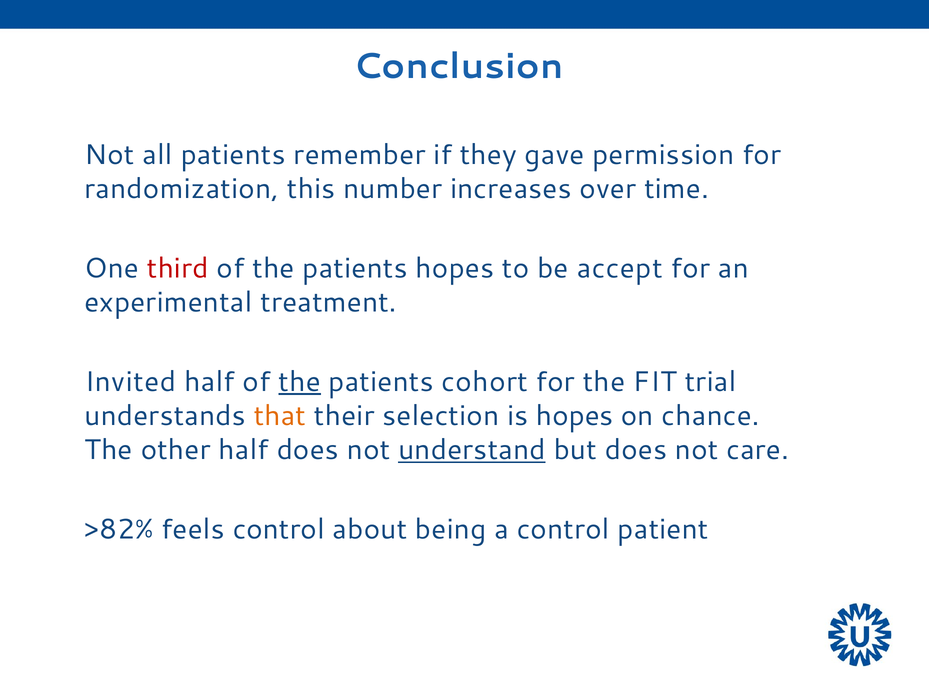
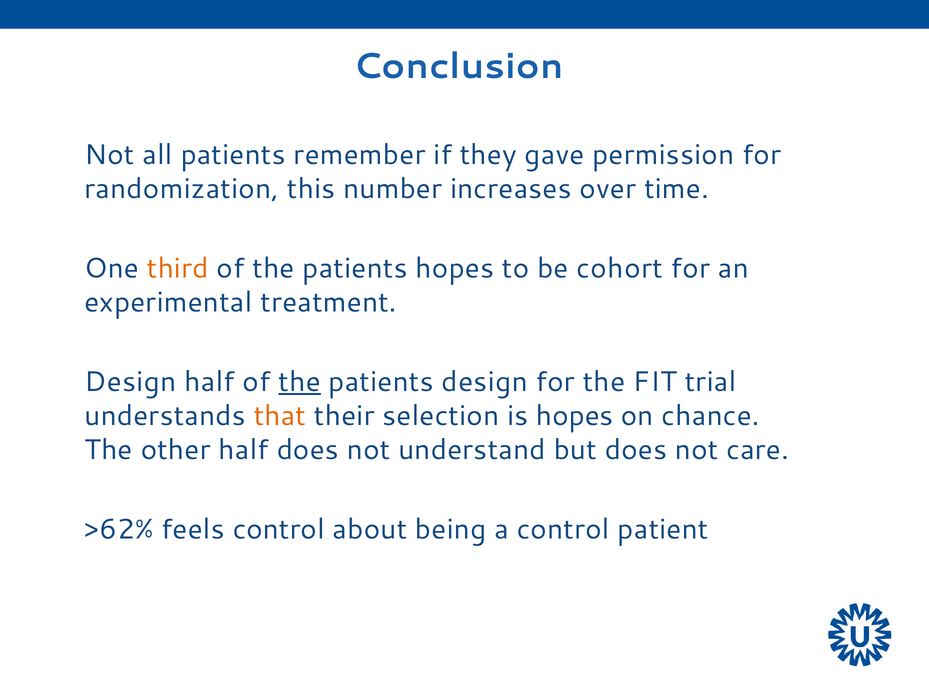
third colour: red -> orange
accept: accept -> cohort
Invited at (130, 382): Invited -> Design
patients cohort: cohort -> design
understand underline: present -> none
>82%: >82% -> >62%
